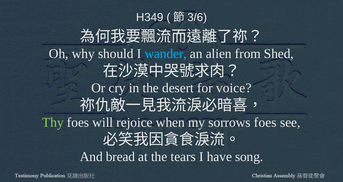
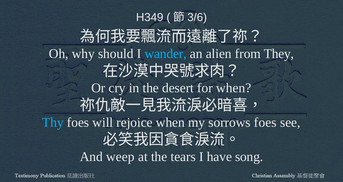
Shed: Shed -> They
for voice: voice -> when
Thy colour: light green -> light blue
bread: bread -> weep
